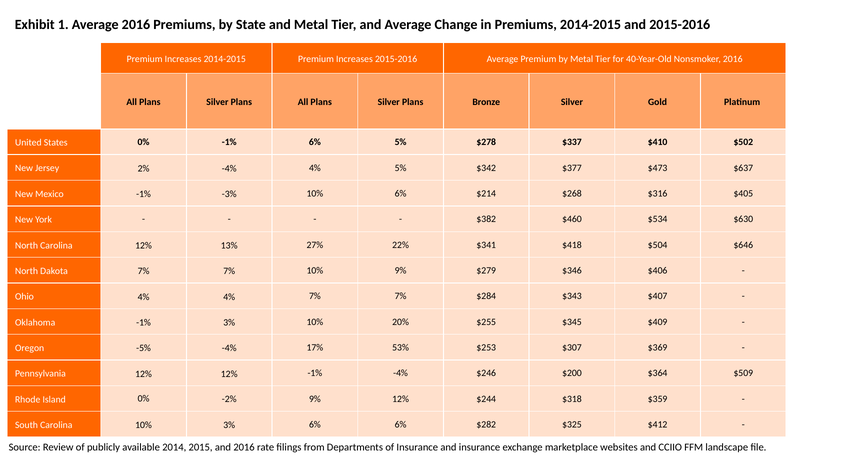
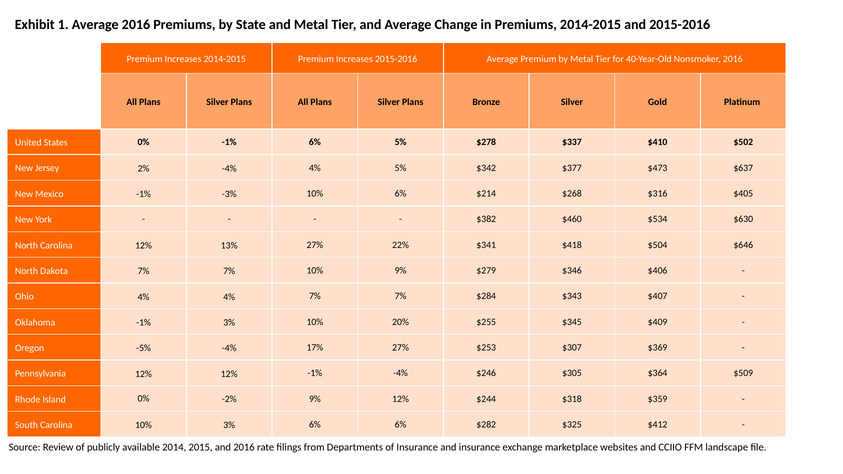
17% 53%: 53% -> 27%
$200: $200 -> $305
